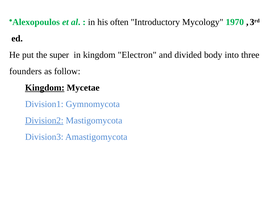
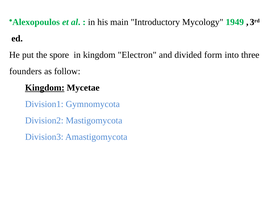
often: often -> main
1970: 1970 -> 1949
super: super -> spore
body: body -> form
Division2 underline: present -> none
